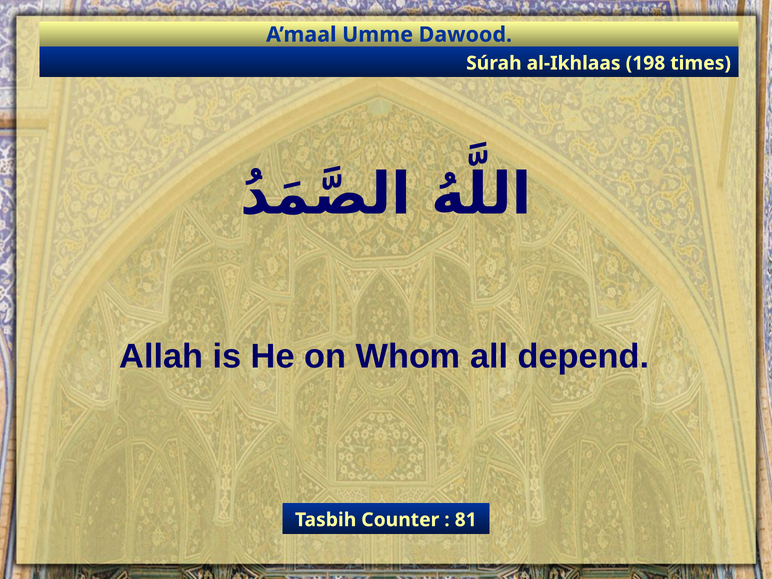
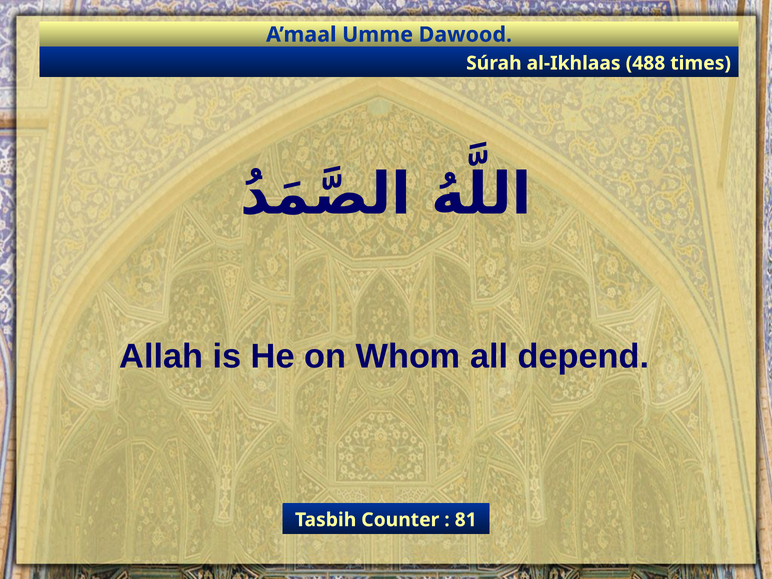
198: 198 -> 488
